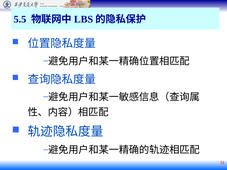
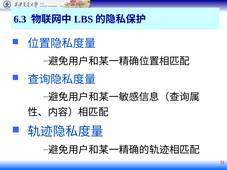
5.5: 5.5 -> 6.3
